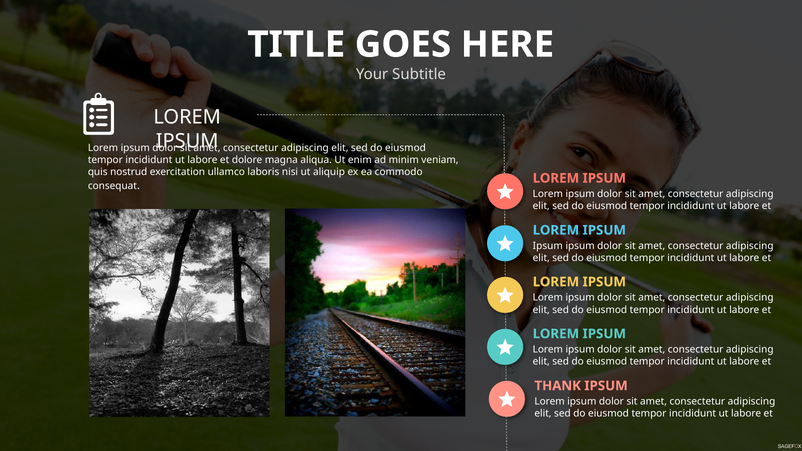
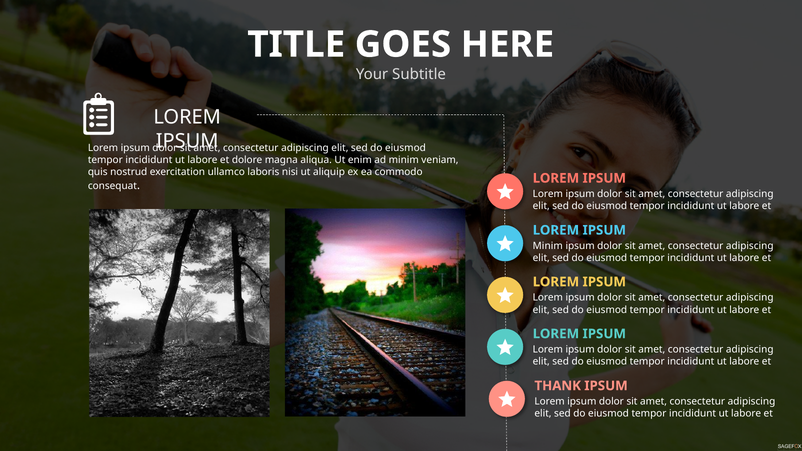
Ipsum at (548, 246): Ipsum -> Minim
